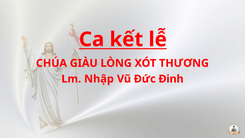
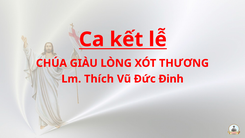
Nhập: Nhập -> Thích
